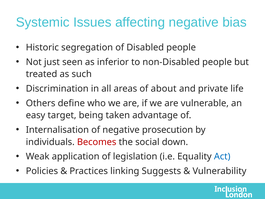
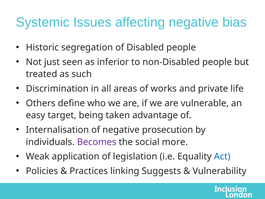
about: about -> works
Becomes colour: red -> purple
down: down -> more
